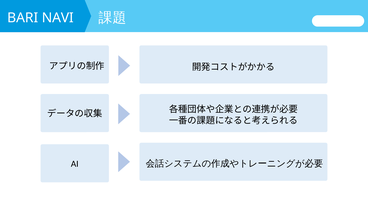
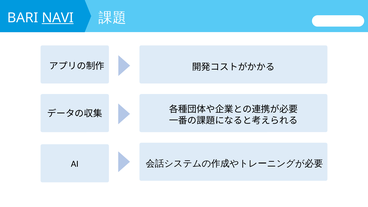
NAVI underline: none -> present
